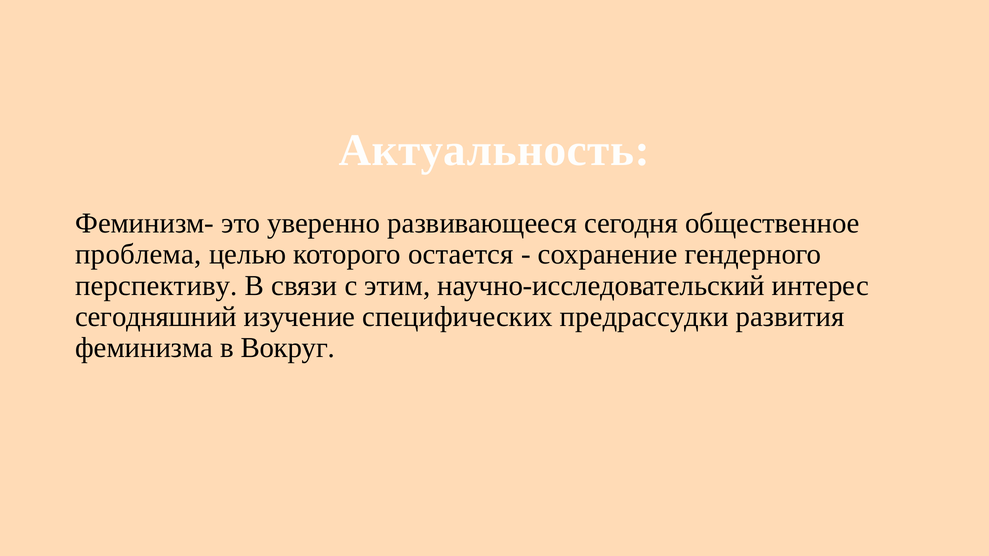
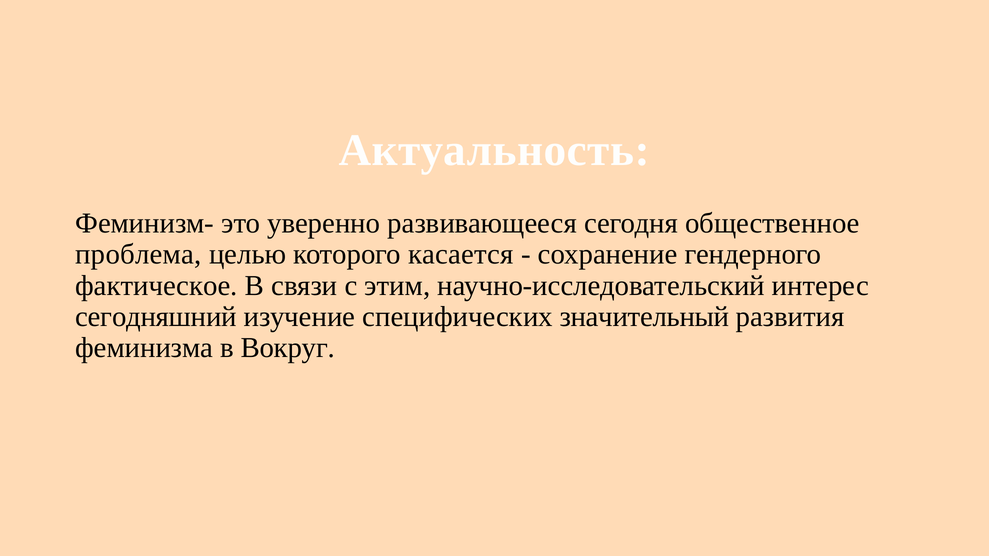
остается: остается -> касается
перспективу: перспективу -> фактическое
предрассудки: предрассудки -> значительный
